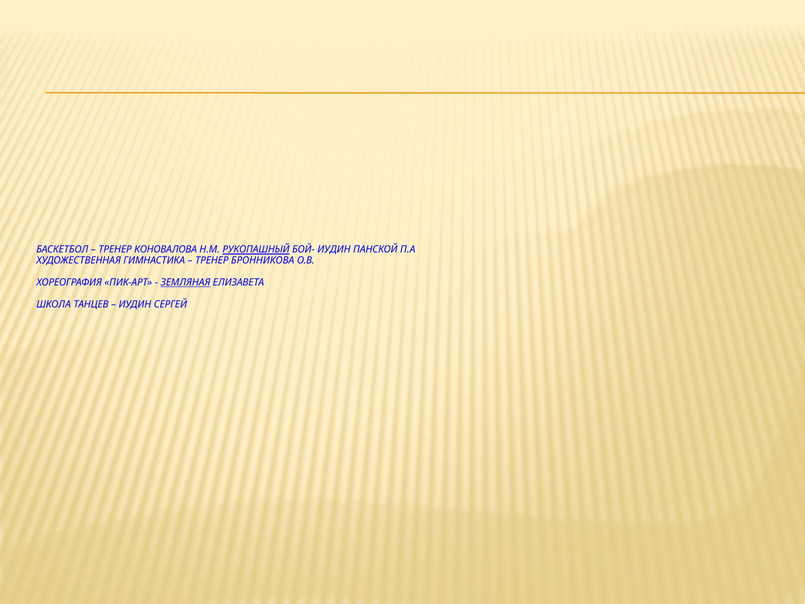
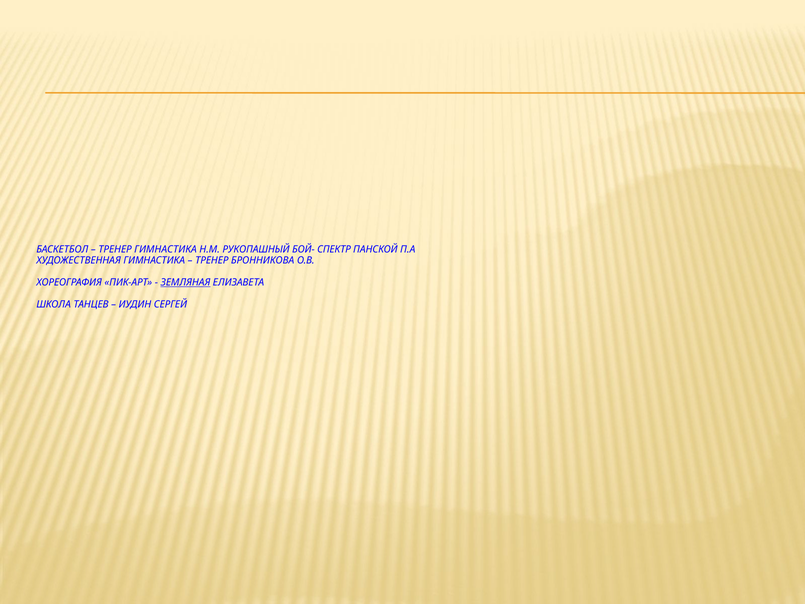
ТРЕНЕР КОНОВАЛОВА: КОНОВАЛОВА -> ГИМНАСТИКА
РУКОПАШНЫЙ underline: present -> none
БОЙ- ИУДИН: ИУДИН -> СПЕКТР
